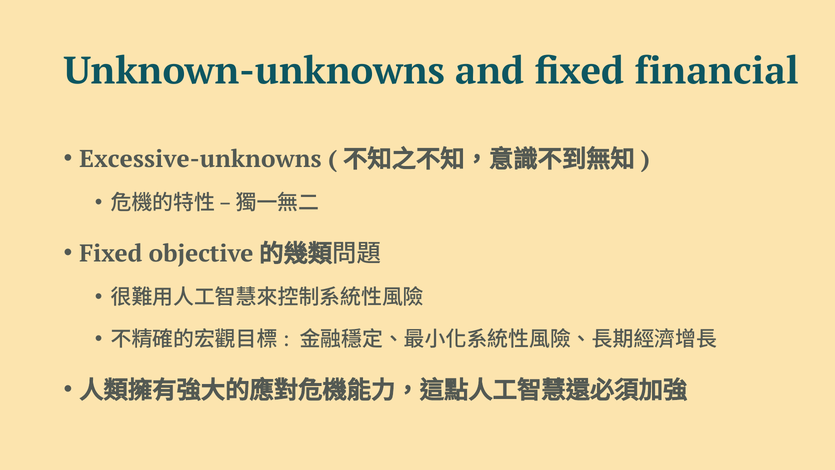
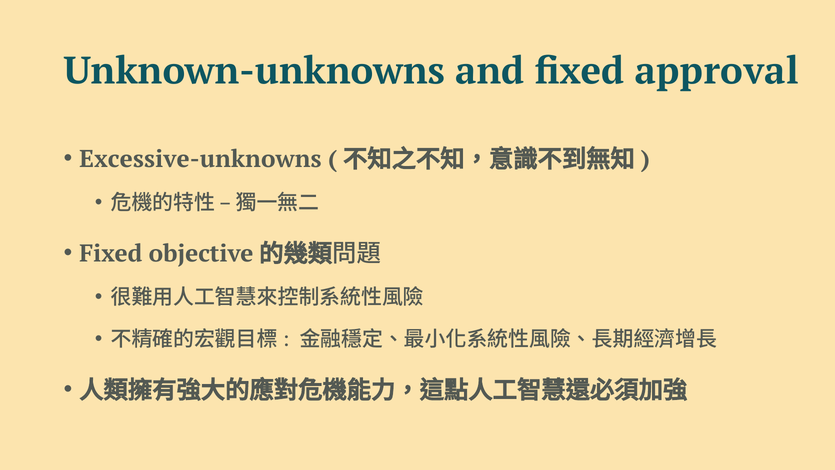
financial: financial -> approval
